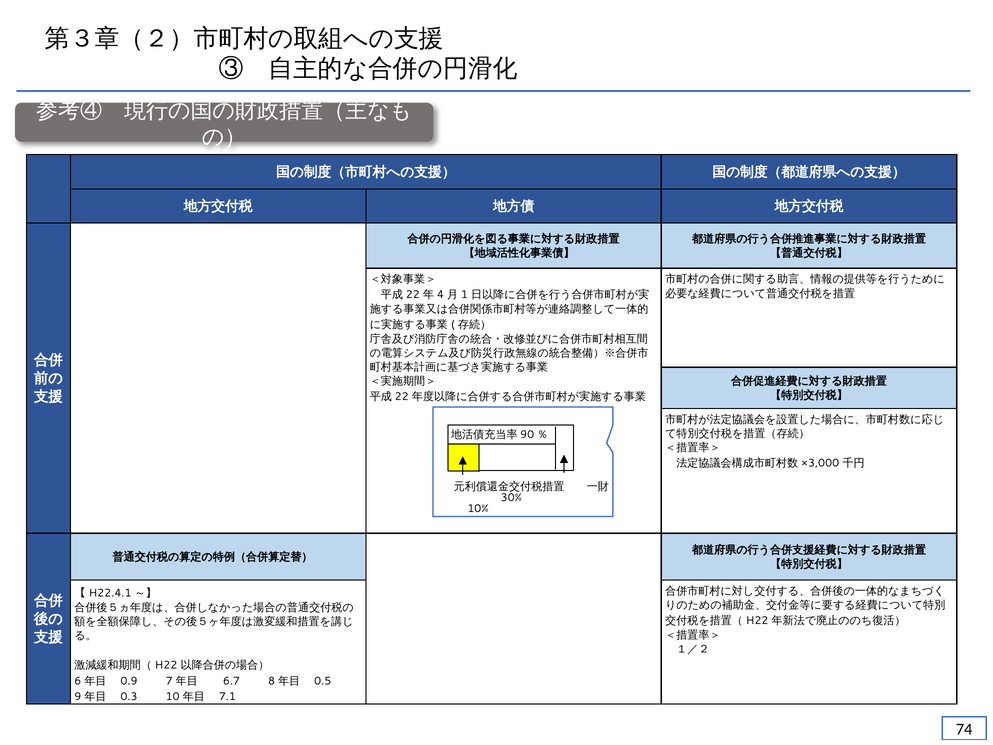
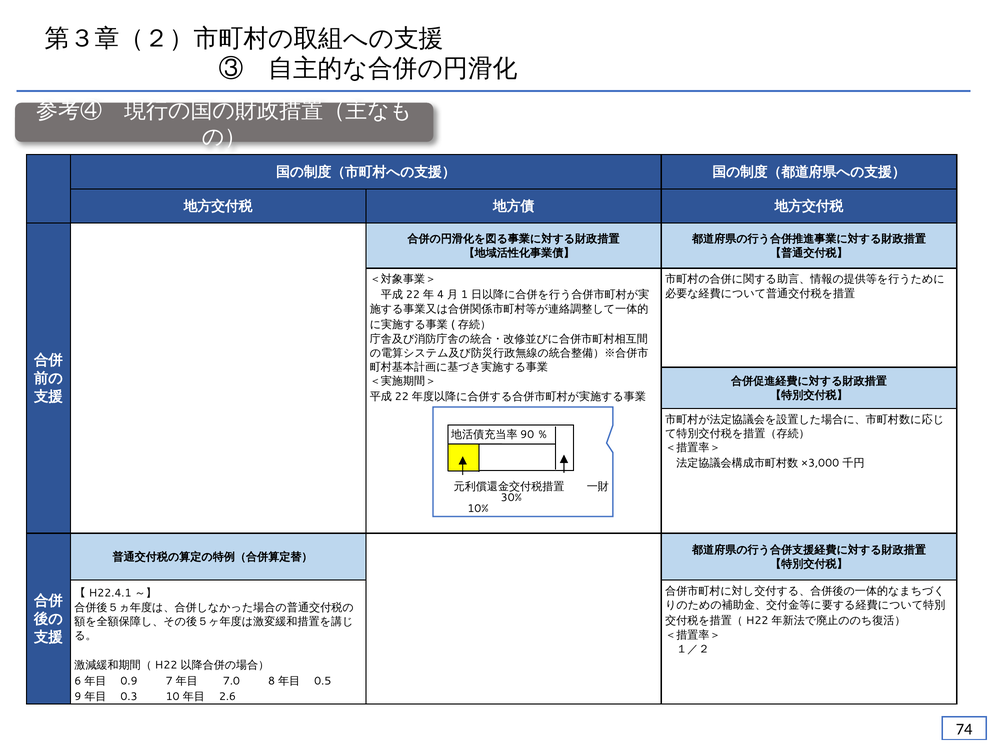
6.7: 6.7 -> 7.0
7.1: 7.1 -> 2.6
